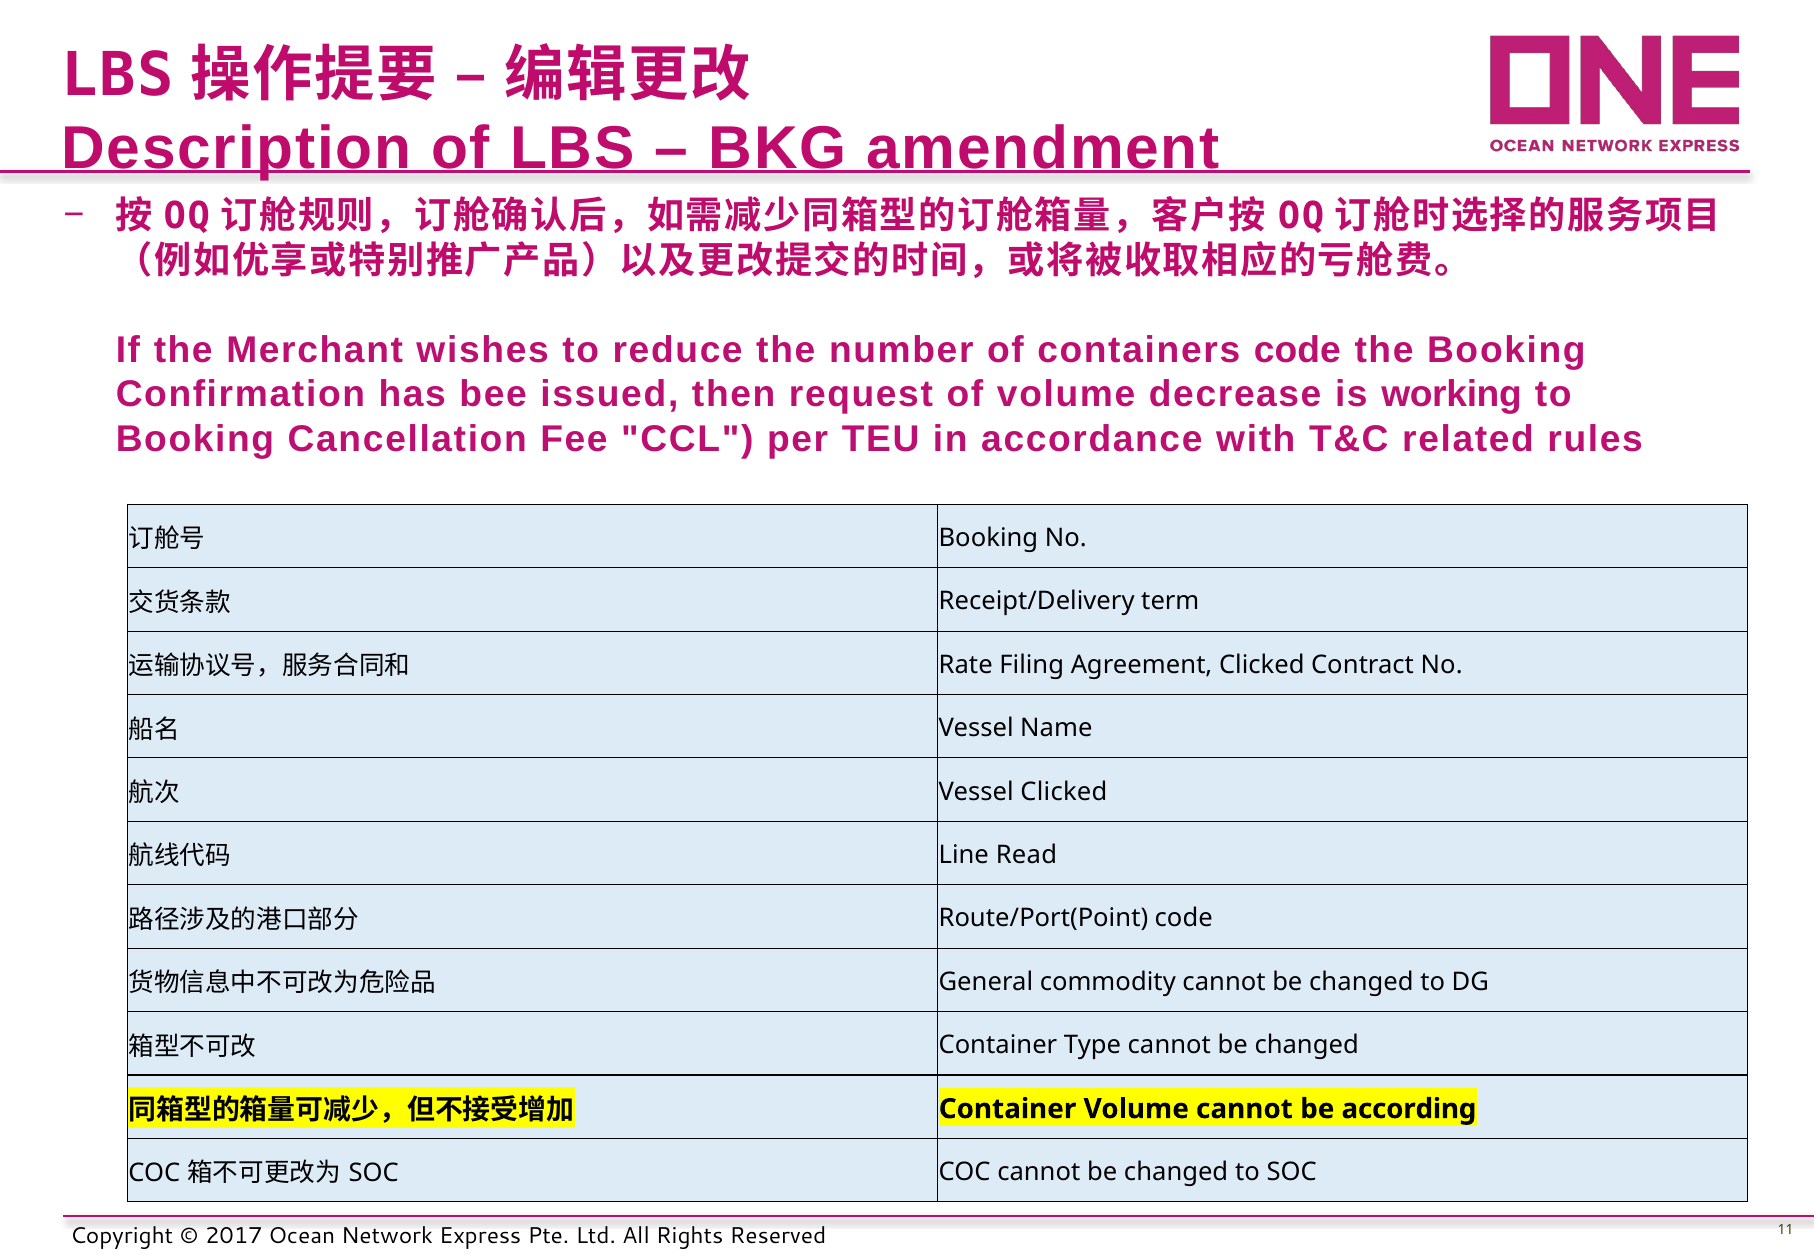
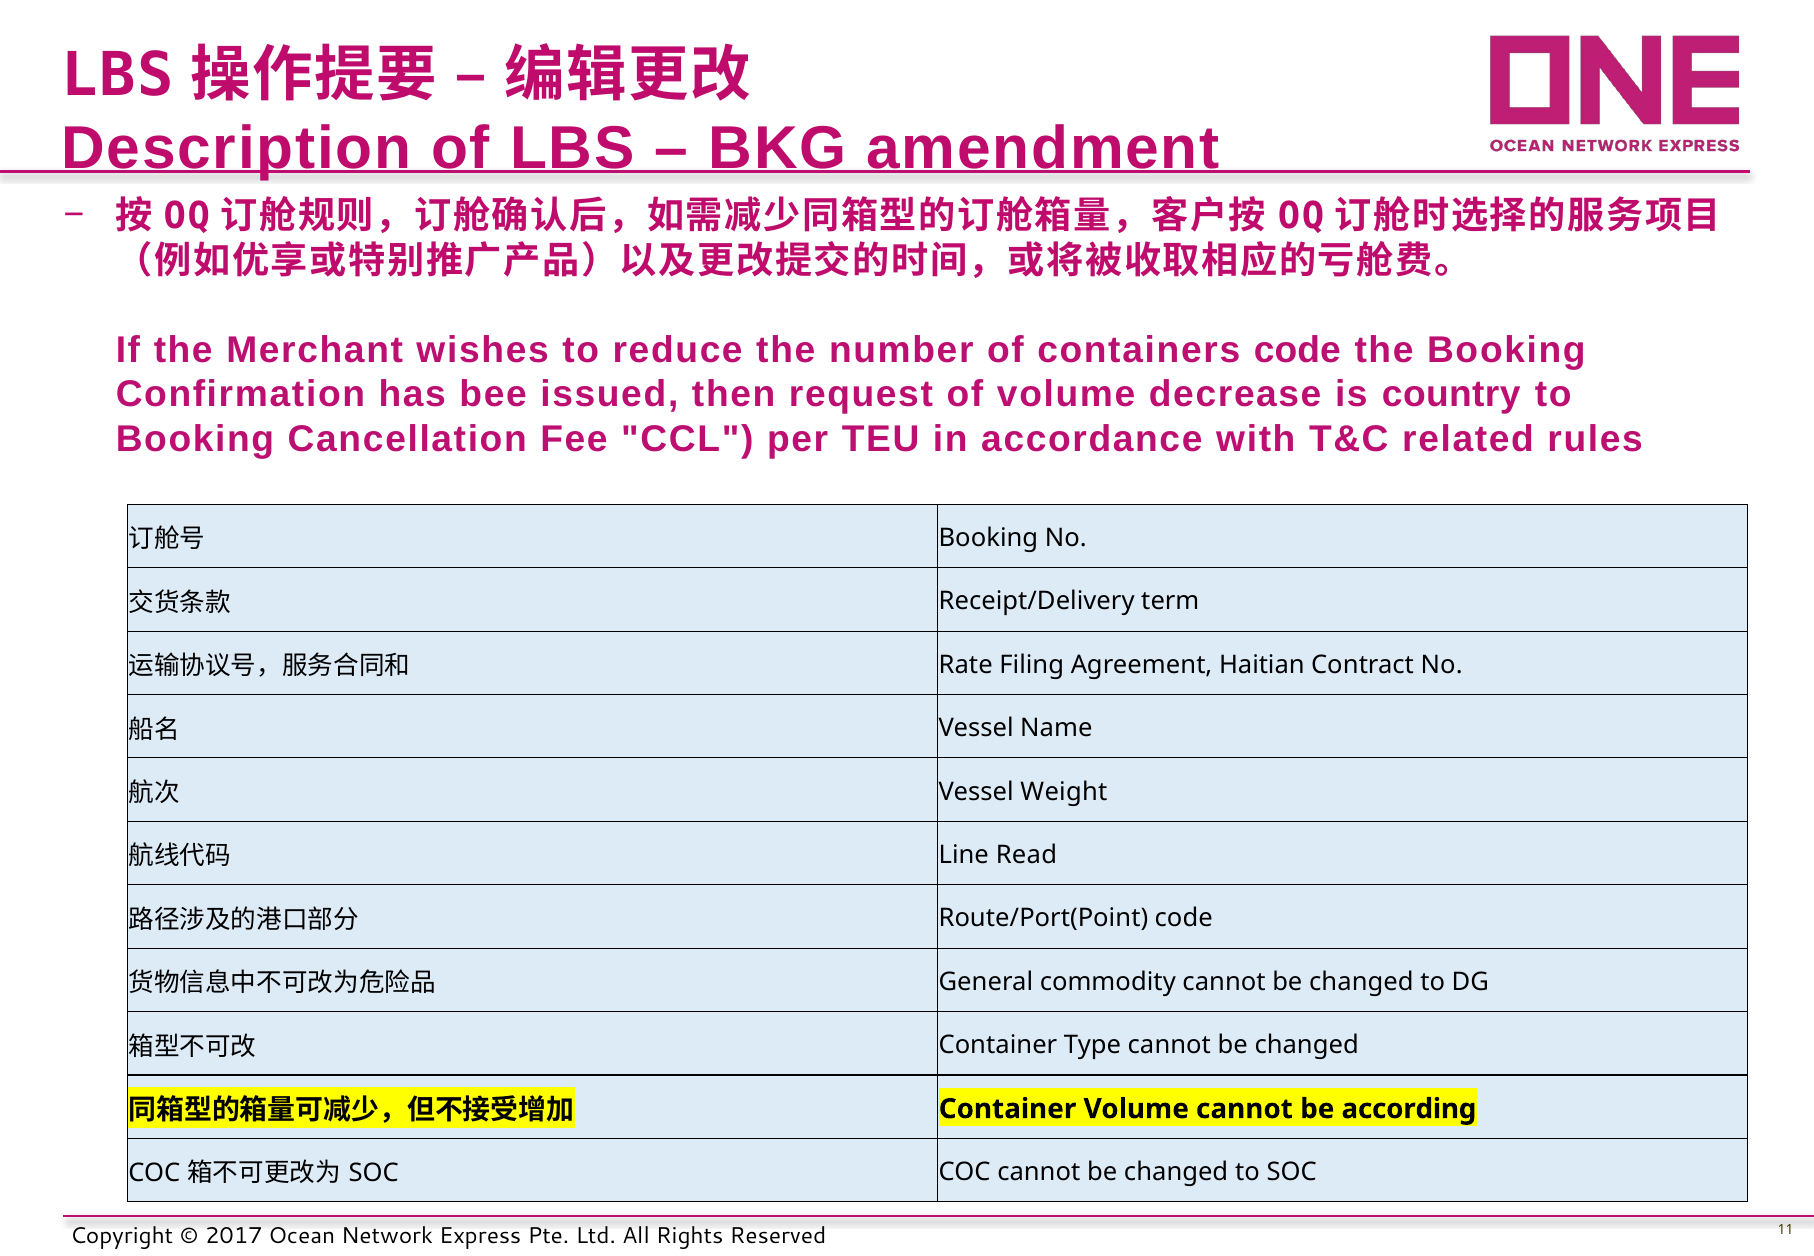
working: working -> country
Agreement Clicked: Clicked -> Haitian
Vessel Clicked: Clicked -> Weight
